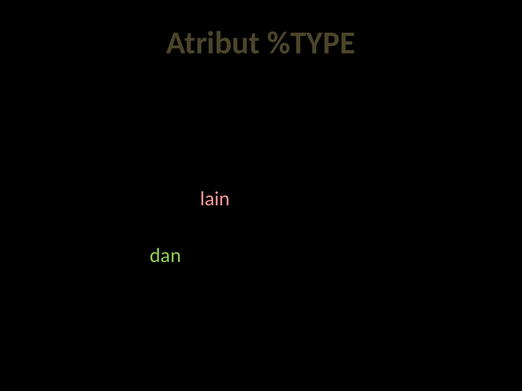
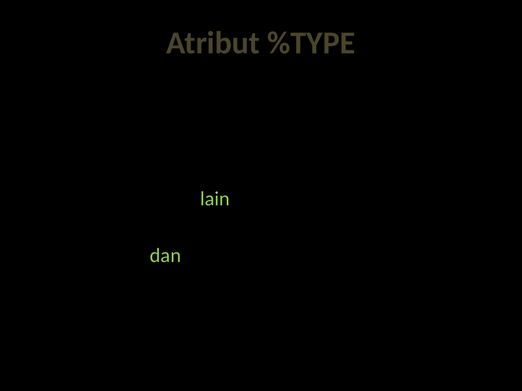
lain colour: pink -> light green
